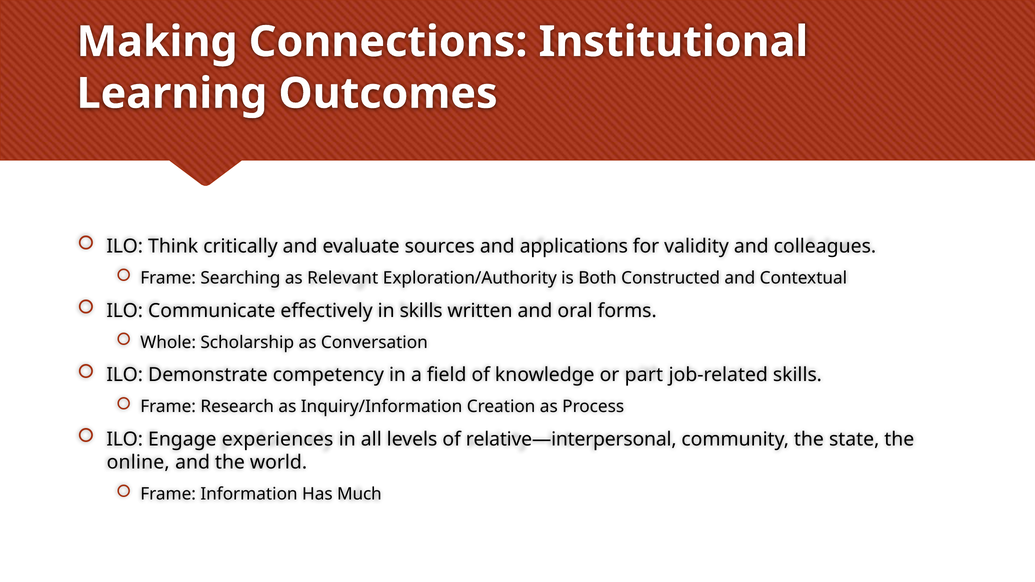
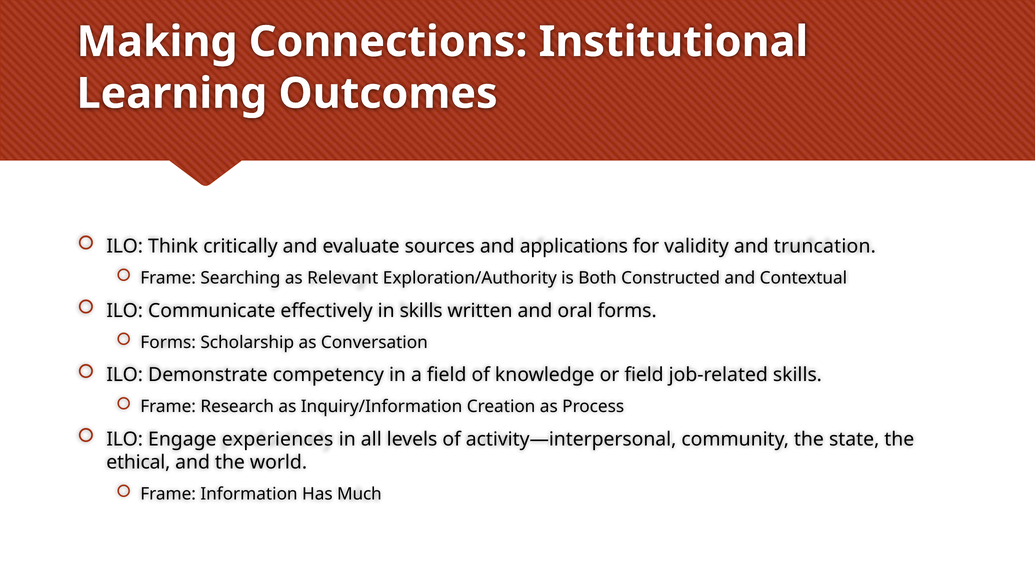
colleagues: colleagues -> truncation
Whole at (168, 343): Whole -> Forms
or part: part -> field
relative—interpersonal: relative—interpersonal -> activity—interpersonal
online: online -> ethical
